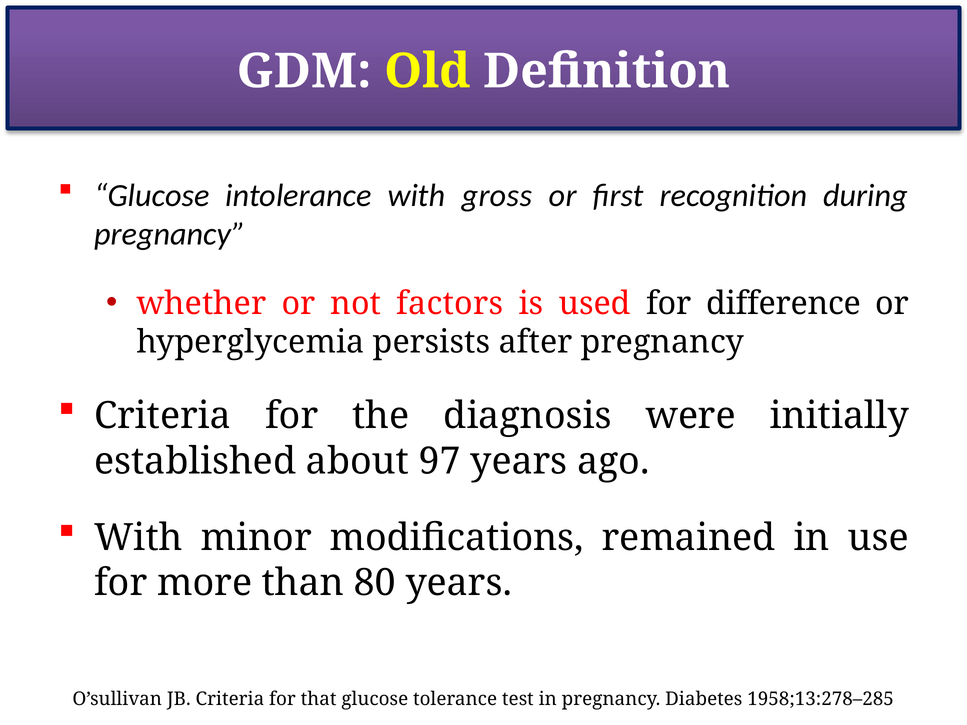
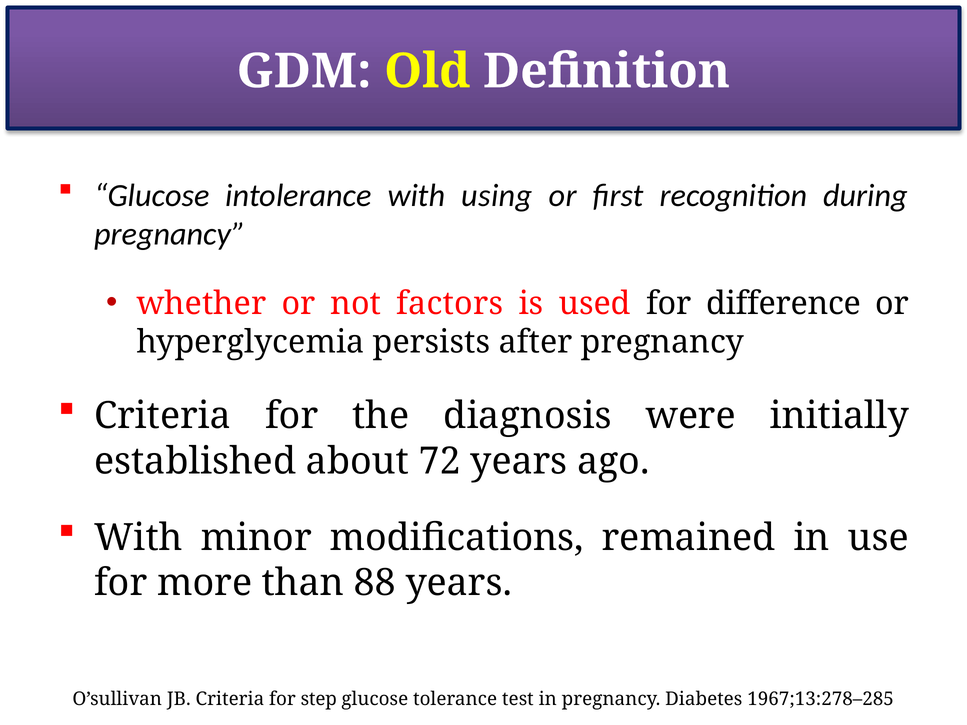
gross: gross -> using
97: 97 -> 72
80: 80 -> 88
that: that -> step
1958;13:278–285: 1958;13:278–285 -> 1967;13:278–285
